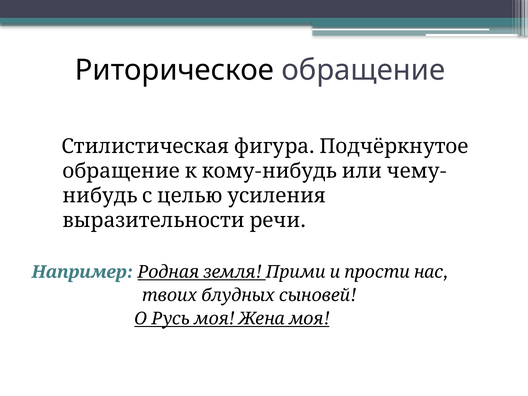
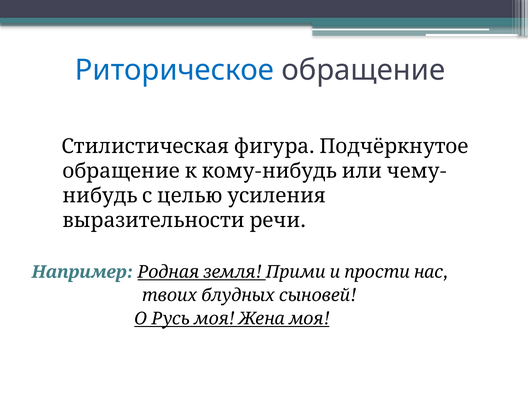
Риторическое colour: black -> blue
